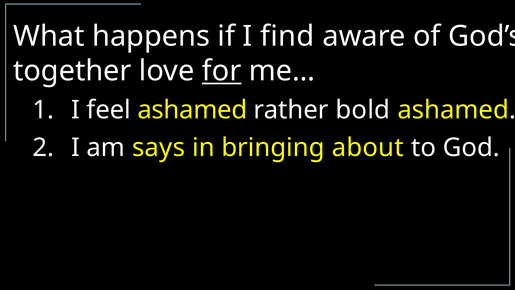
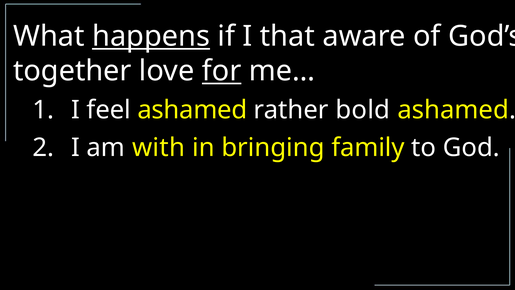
happens underline: none -> present
find: find -> that
says: says -> with
about: about -> family
